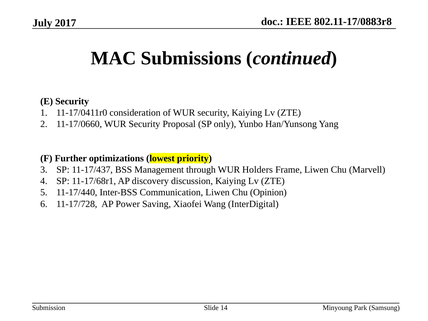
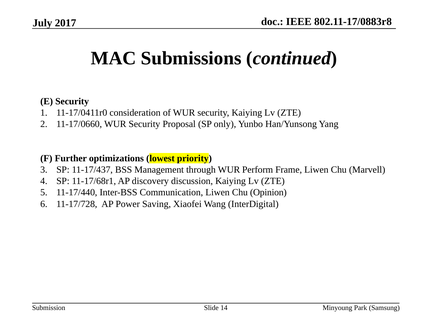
Holders: Holders -> Perform
